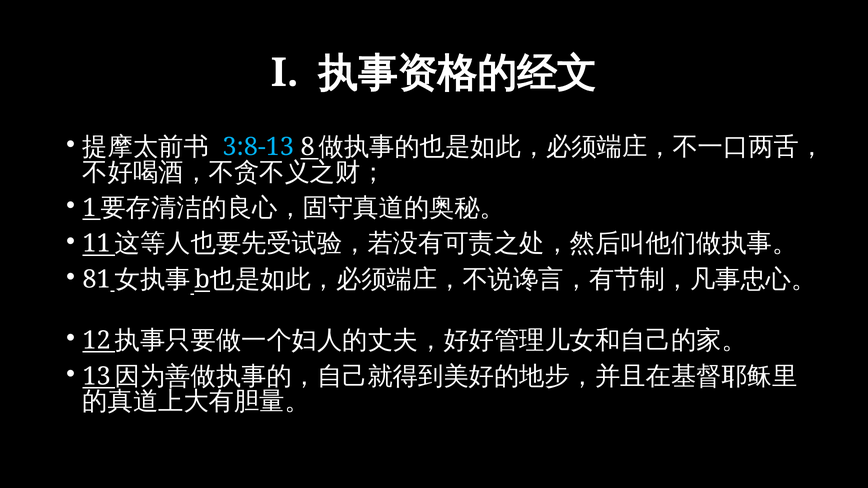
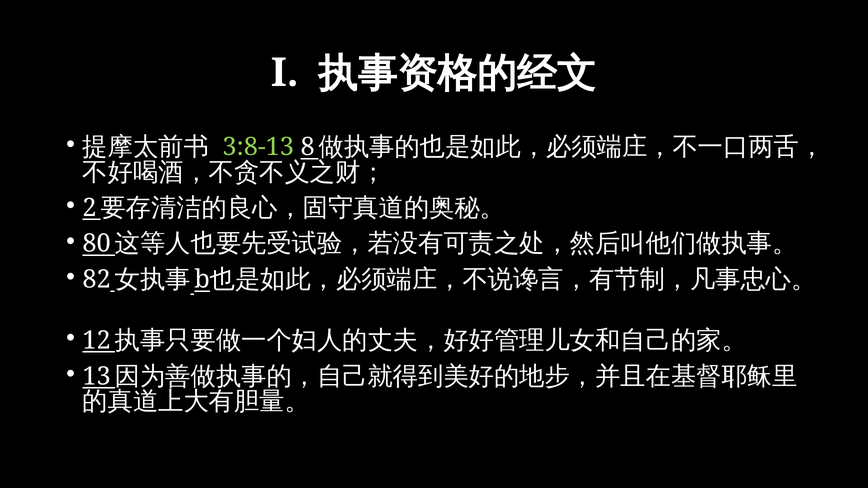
3:8-13 colour: light blue -> light green
1: 1 -> 2
11: 11 -> 80
81: 81 -> 82
